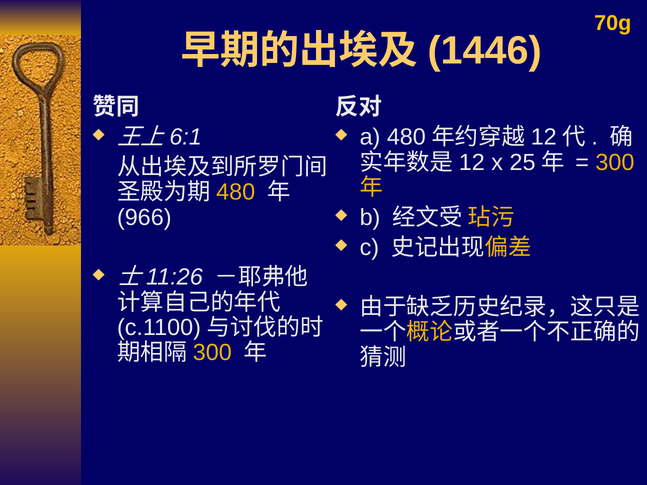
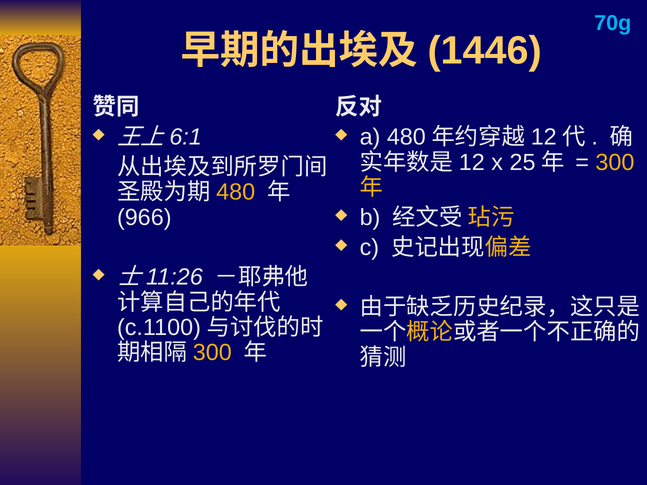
70g colour: yellow -> light blue
